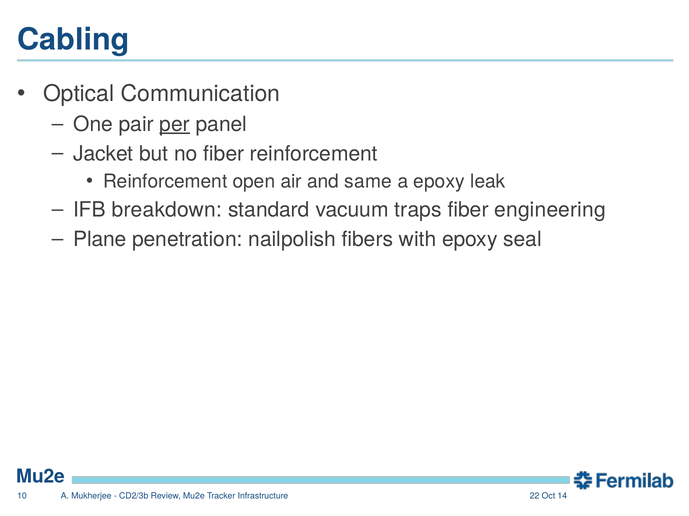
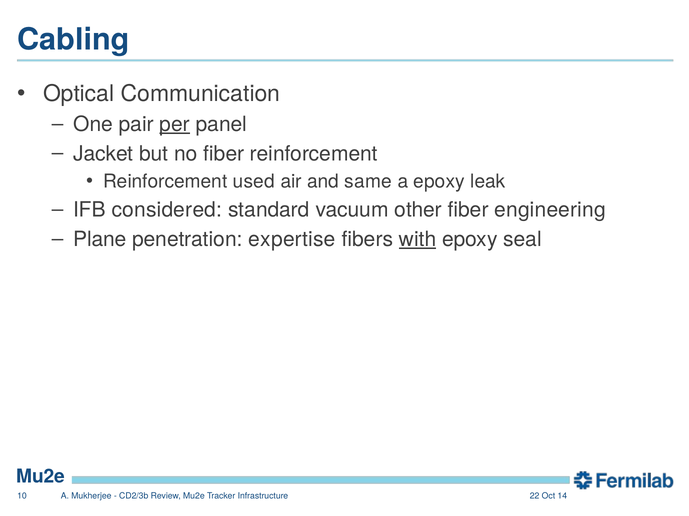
open: open -> used
breakdown: breakdown -> considered
traps: traps -> other
nailpolish: nailpolish -> expertise
with underline: none -> present
